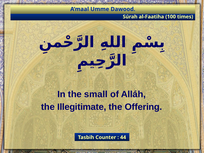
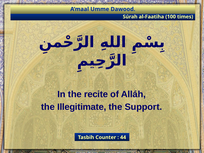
small: small -> recite
Offering: Offering -> Support
